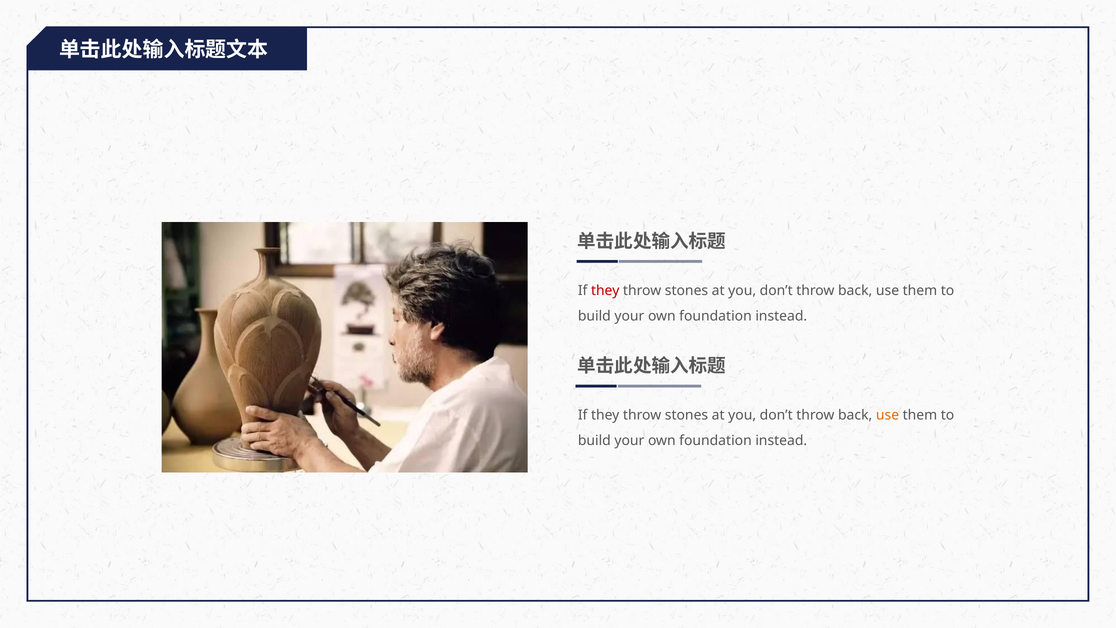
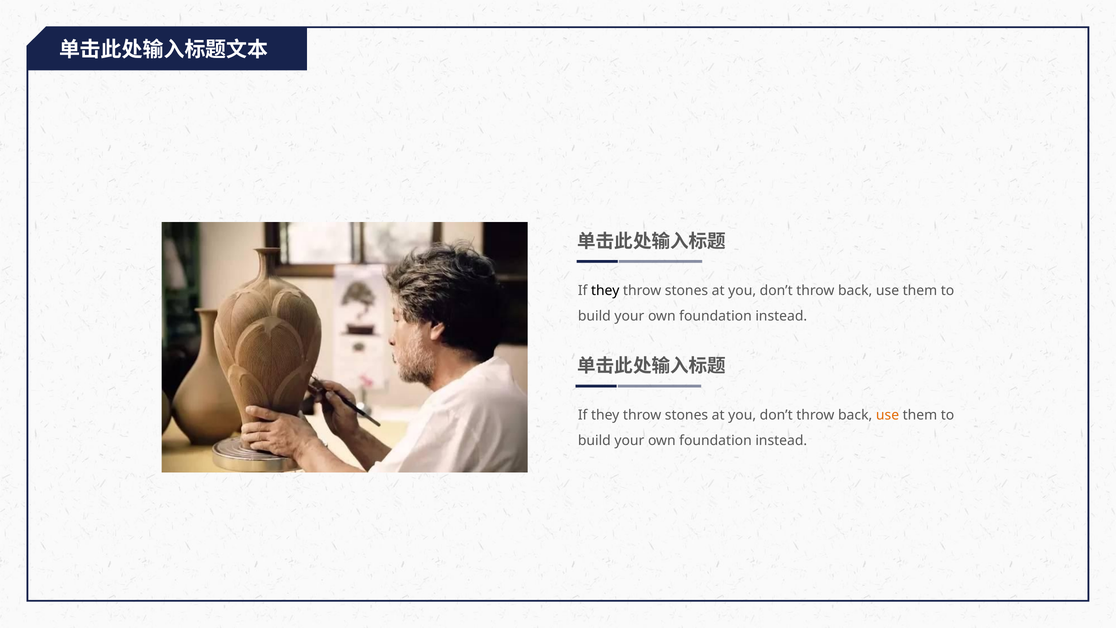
they at (605, 291) colour: red -> black
